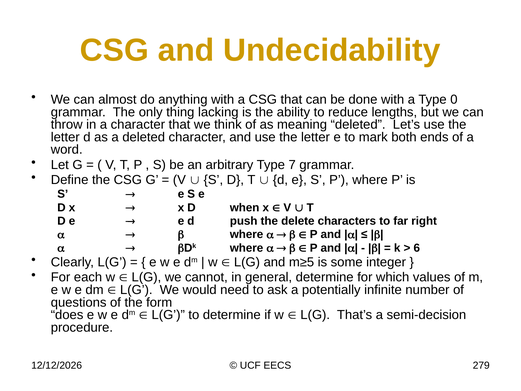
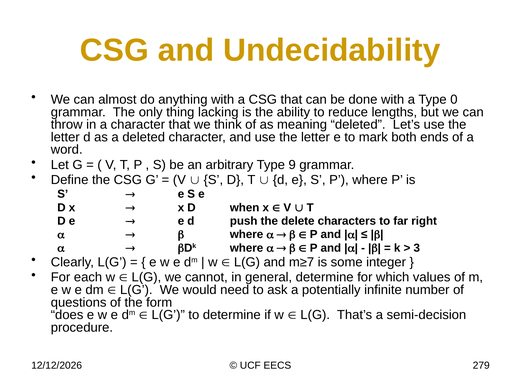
7: 7 -> 9
6: 6 -> 3
m≥5: m≥5 -> m≥7
